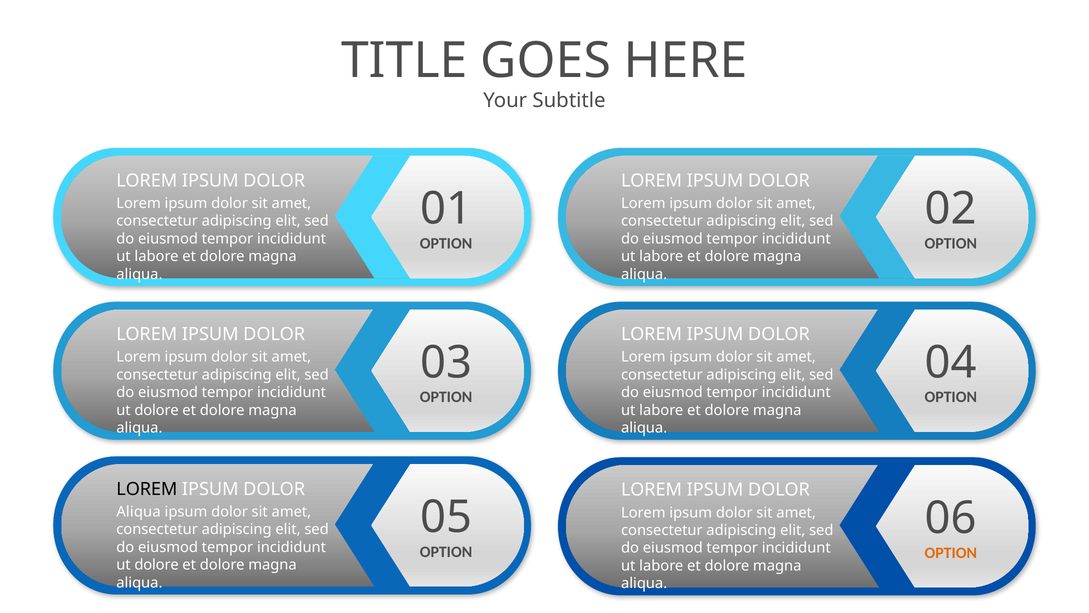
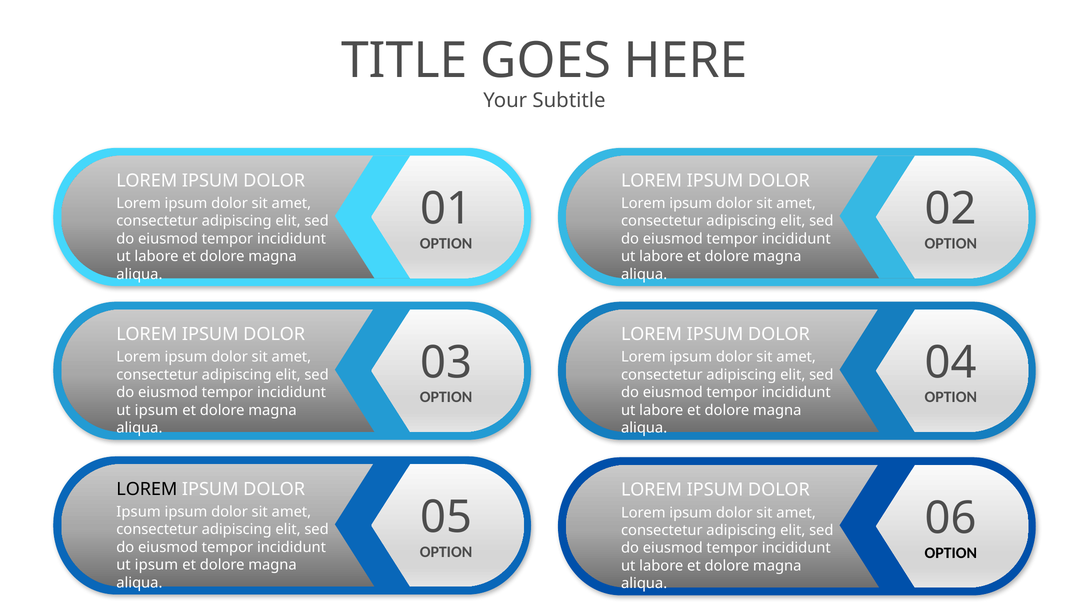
dolore at (157, 410): dolore -> ipsum
Aliqua at (139, 511): Aliqua -> Ipsum
OPTION at (951, 552) colour: orange -> black
dolore at (157, 565): dolore -> ipsum
